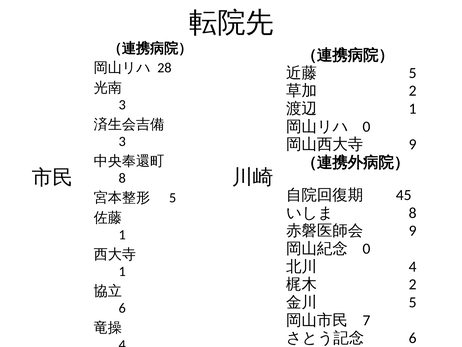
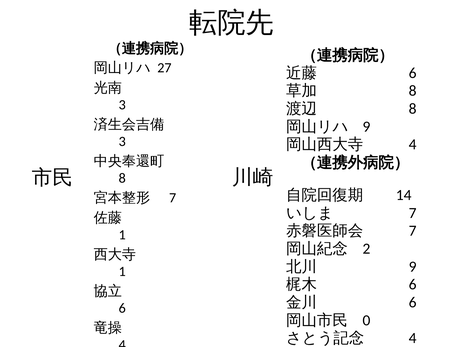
28: 28 -> 27
5 at (413, 73): 5 -> 6
2 at (413, 91): 2 -> 8
1 at (413, 109): 1 -> 8
0 at (366, 126): 0 -> 9
9 at (413, 144): 9 -> 4
45: 45 -> 14
5 at (173, 198): 5 -> 7
8 at (413, 213): 8 -> 7
9 at (413, 230): 9 -> 7
0 at (366, 248): 0 -> 2
4 at (413, 266): 4 -> 9
2 at (413, 284): 2 -> 6
5 at (413, 302): 5 -> 6
7: 7 -> 0
6 at (413, 338): 6 -> 4
